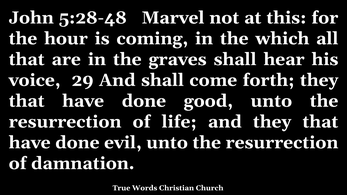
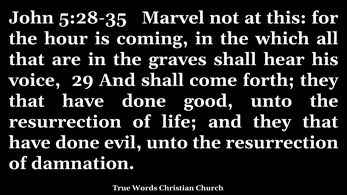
5:28-48: 5:28-48 -> 5:28-35
